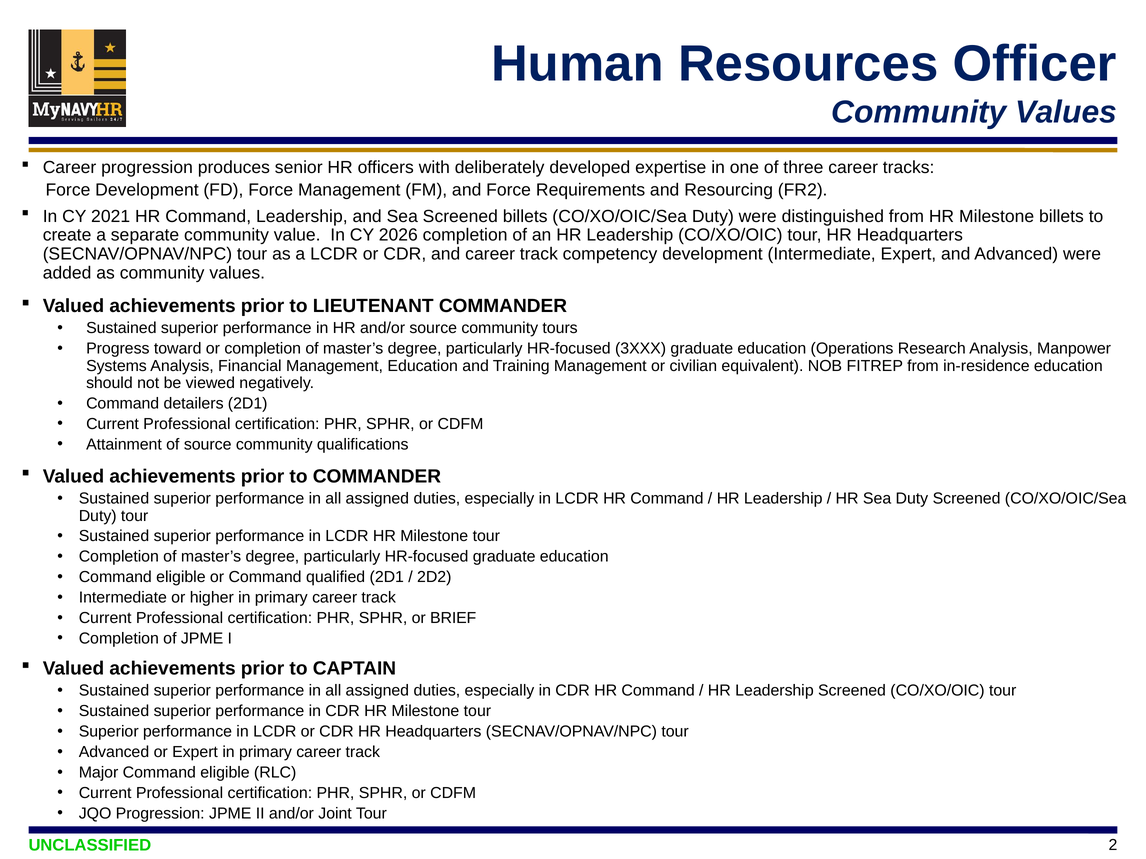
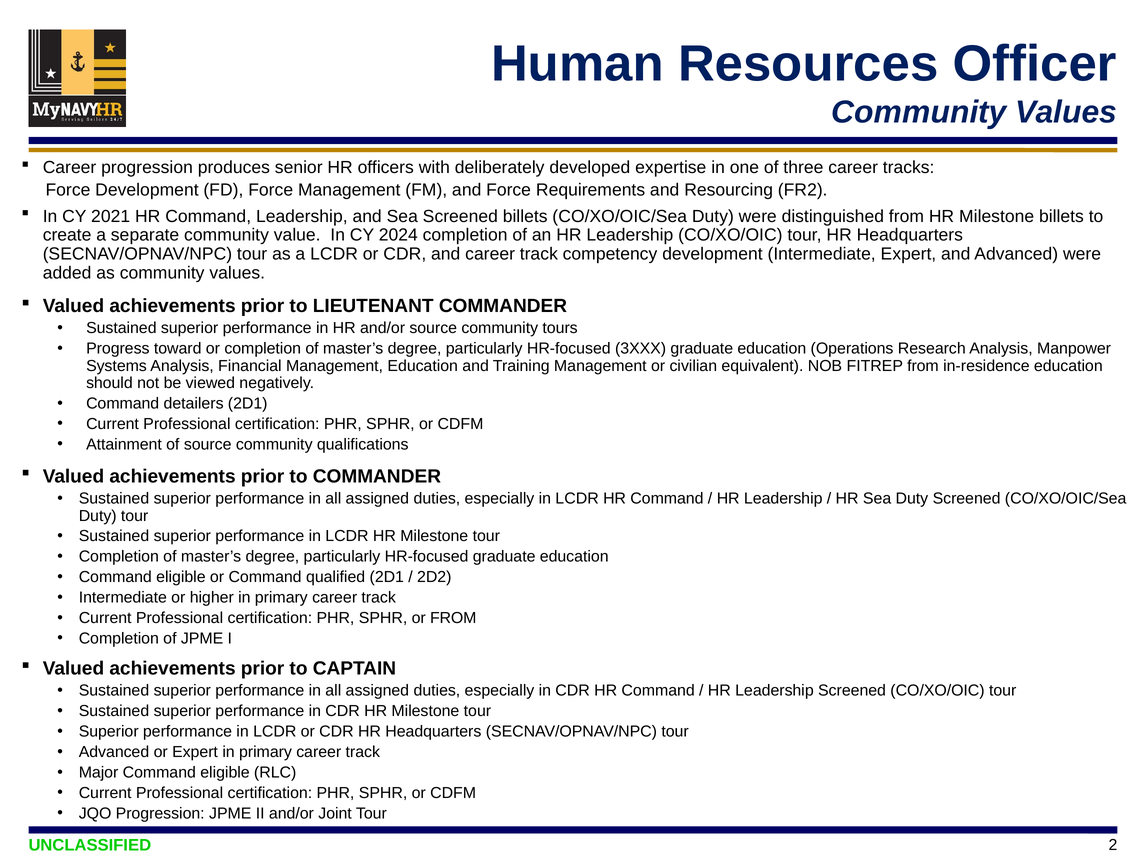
2026: 2026 -> 2024
or BRIEF: BRIEF -> FROM
